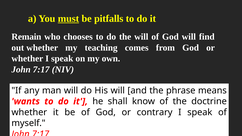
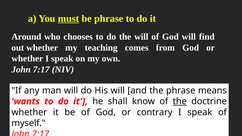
be pitfalls: pitfalls -> phrase
Remain: Remain -> Around
the at (180, 101) underline: none -> present
